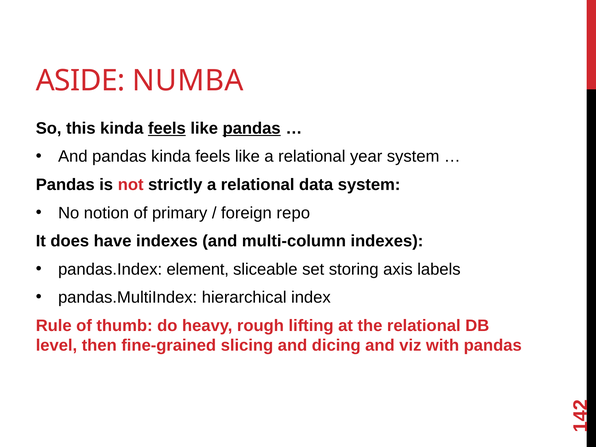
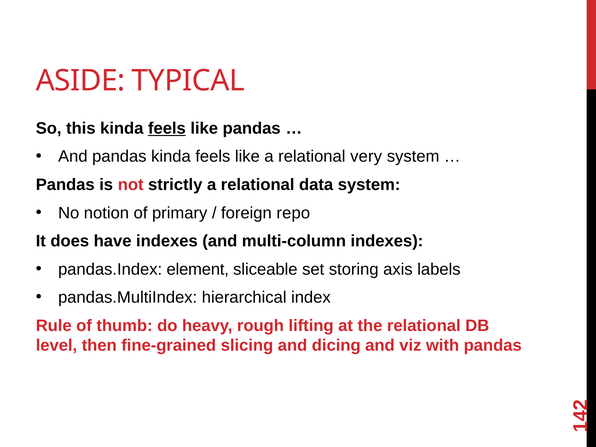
NUMBA: NUMBA -> TYPICAL
pandas at (252, 128) underline: present -> none
year: year -> very
